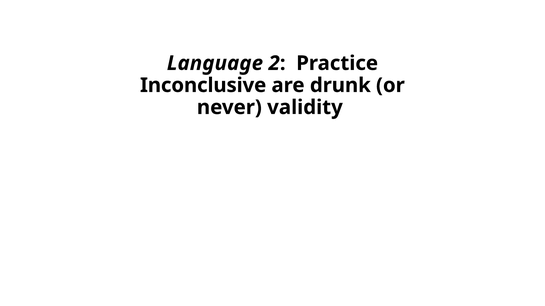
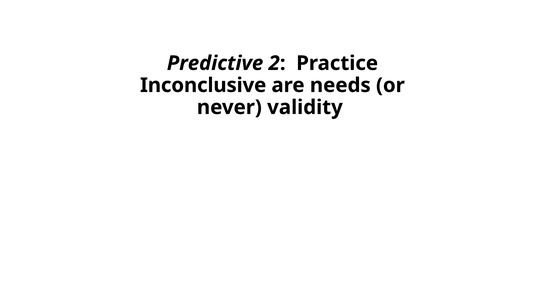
Language: Language -> Predictive
drunk: drunk -> needs
